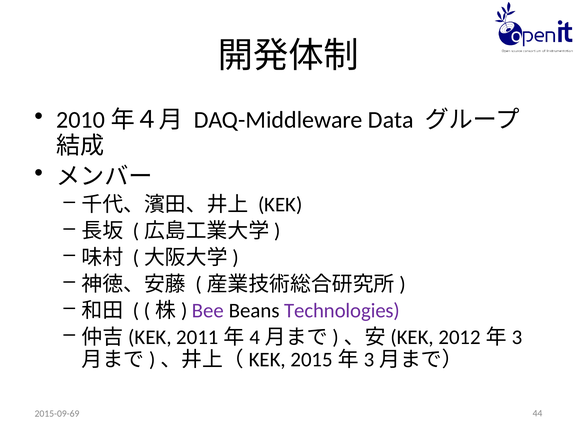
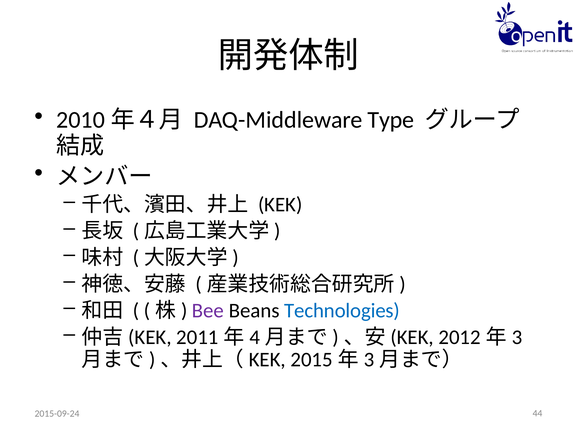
Data: Data -> Type
Technologies colour: purple -> blue
2015-09-69: 2015-09-69 -> 2015-09-24
